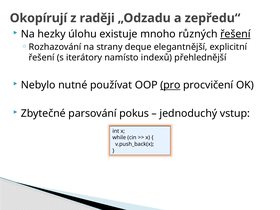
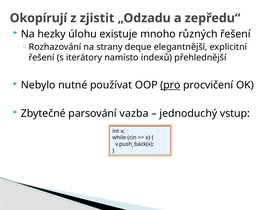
raději: raději -> zjistit
řešení at (235, 34) underline: present -> none
pokus: pokus -> vazba
